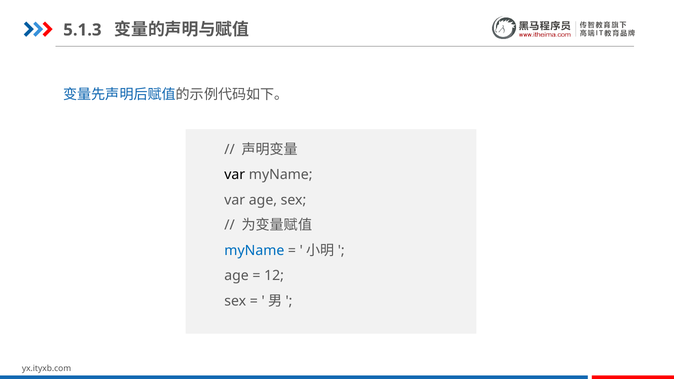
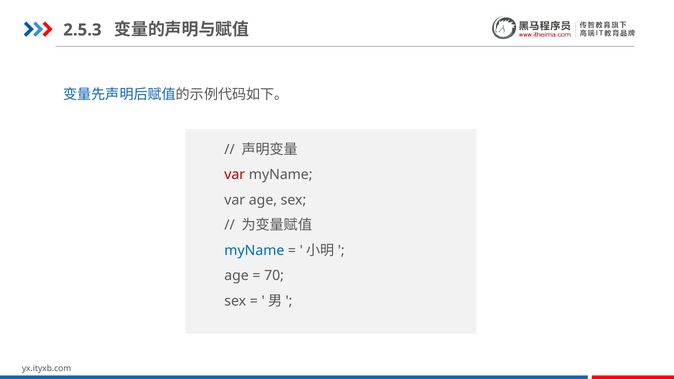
5.1.3: 5.1.3 -> 2.5.3
var at (235, 175) colour: black -> red
12: 12 -> 70
